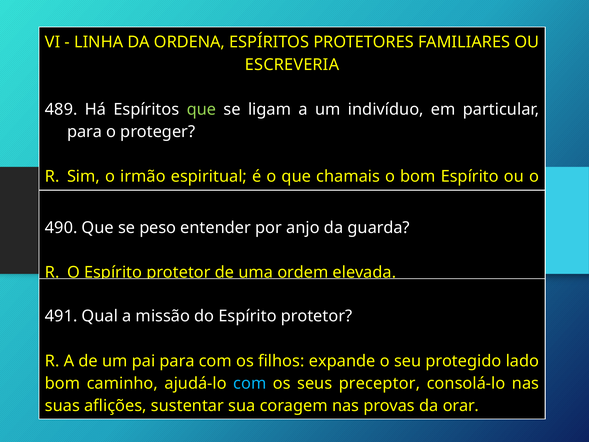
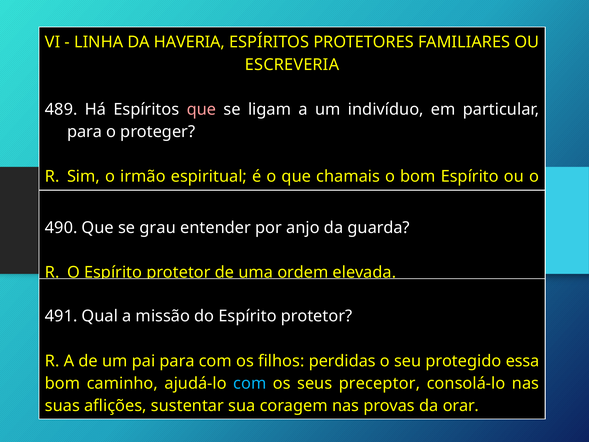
ORDENA: ORDENA -> HAVERIA
que at (201, 109) colour: light green -> pink
peso: peso -> grau
expande: expande -> perdidas
lado: lado -> essa
